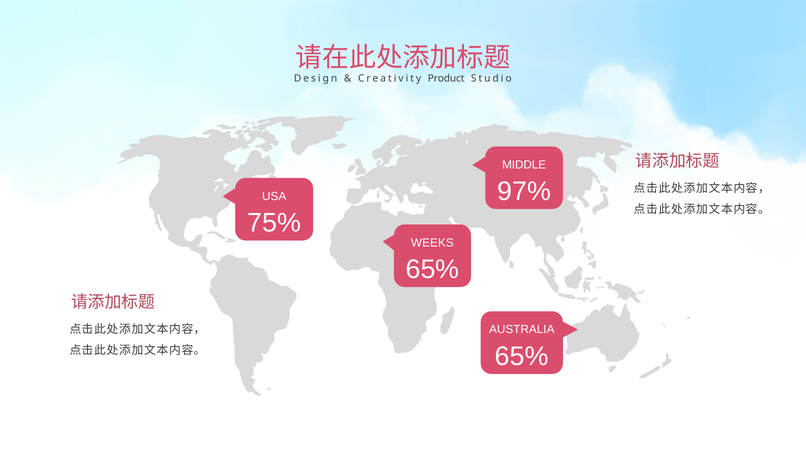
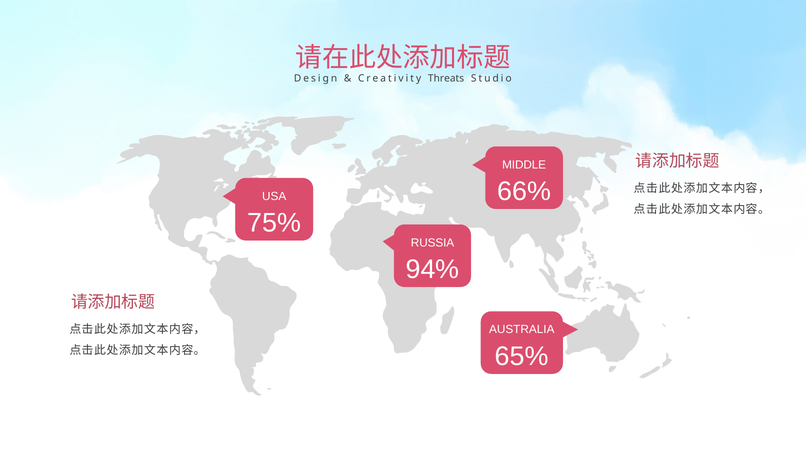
Product: Product -> Threats
97%: 97% -> 66%
WEEKS: WEEKS -> RUSSIA
65% at (432, 270): 65% -> 94%
